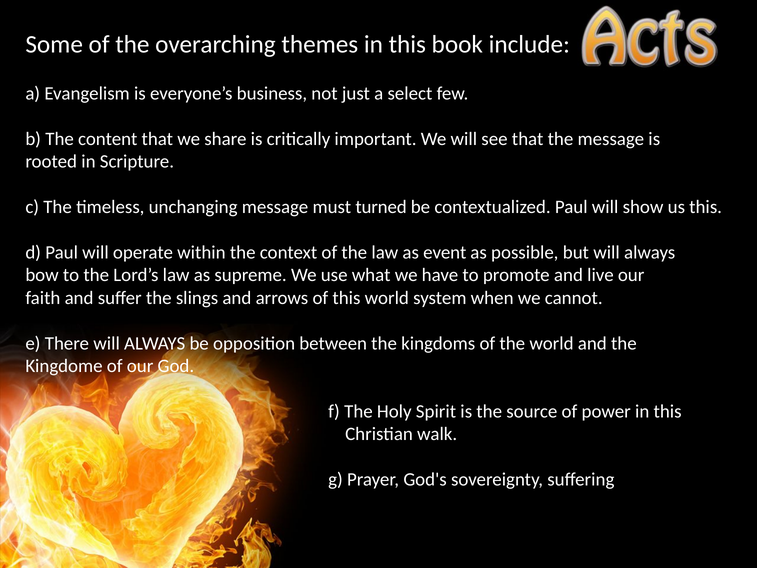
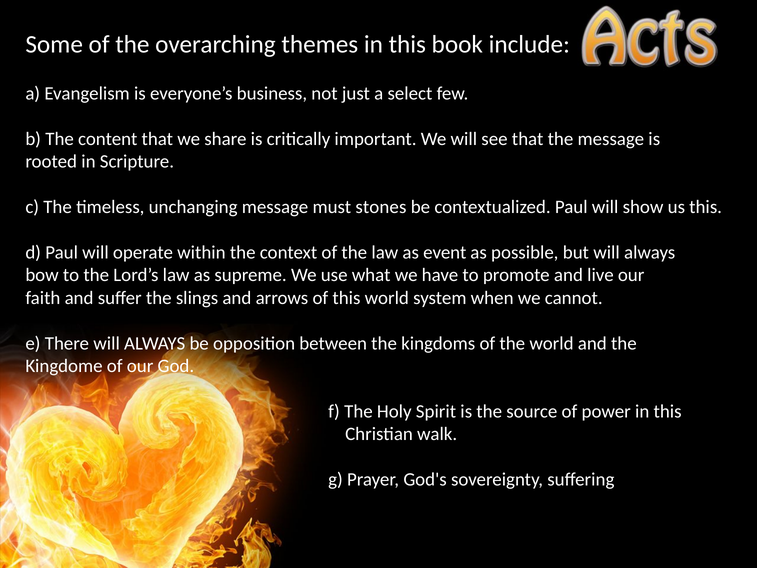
turned: turned -> stones
